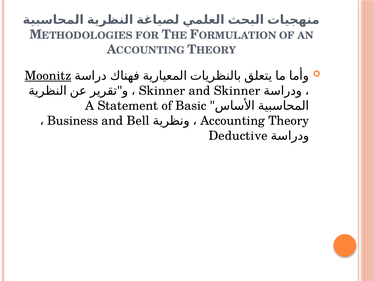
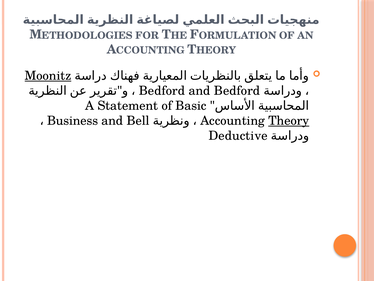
Skinner at (162, 91): Skinner -> Bedford
and Skinner: Skinner -> Bedford
Theory underline: none -> present
